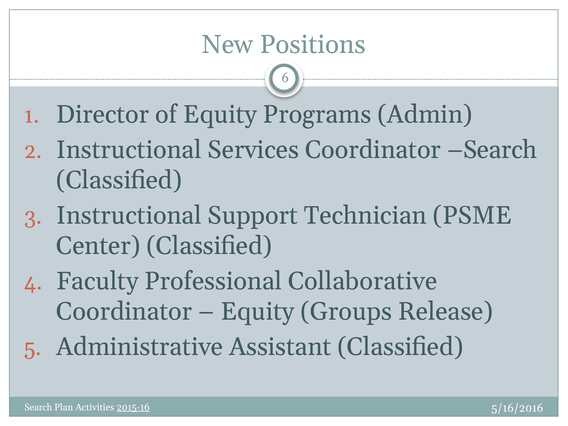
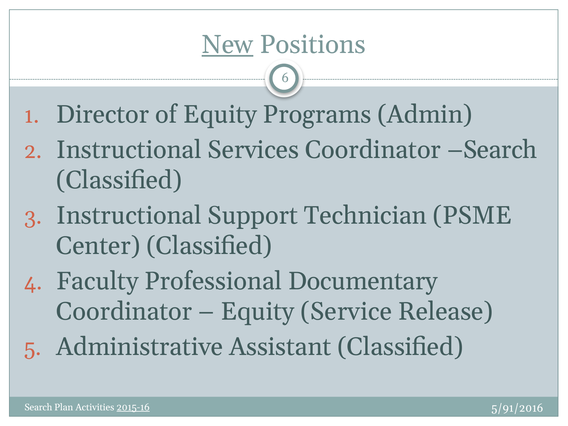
New underline: none -> present
Collaborative: Collaborative -> Documentary
Groups: Groups -> Service
5/16/2016: 5/16/2016 -> 5/91/2016
